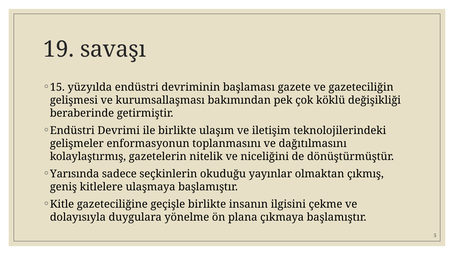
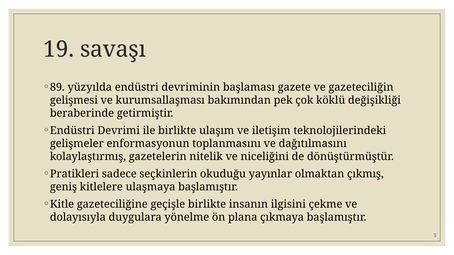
15: 15 -> 89
Yarısında: Yarısında -> Pratikleri
